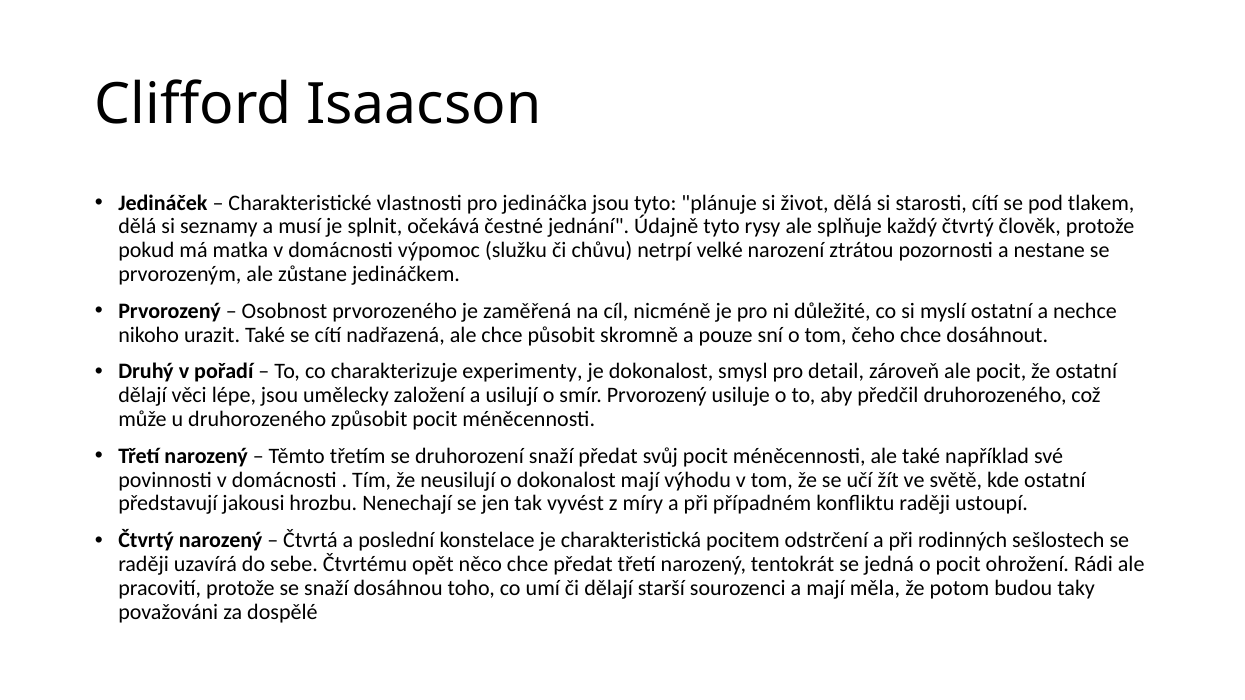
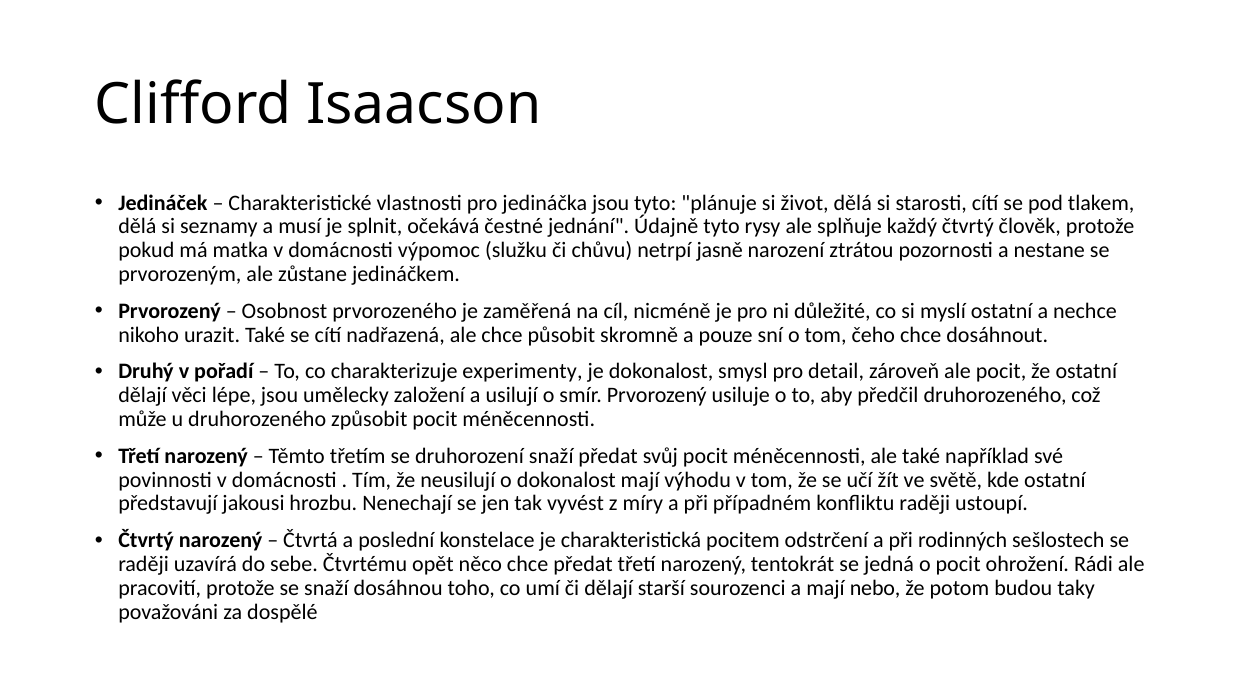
velké: velké -> jasně
měla: měla -> nebo
